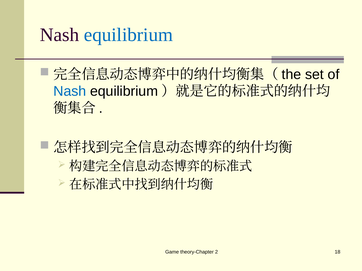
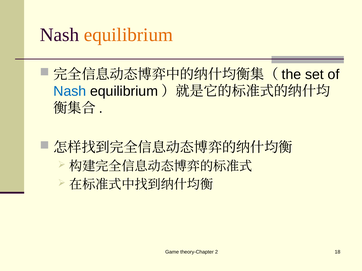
equilibrium at (128, 35) colour: blue -> orange
